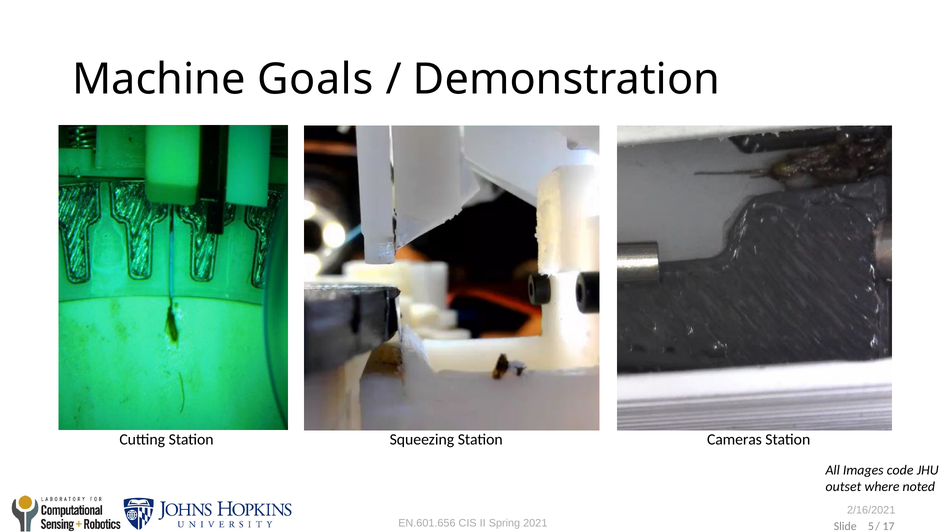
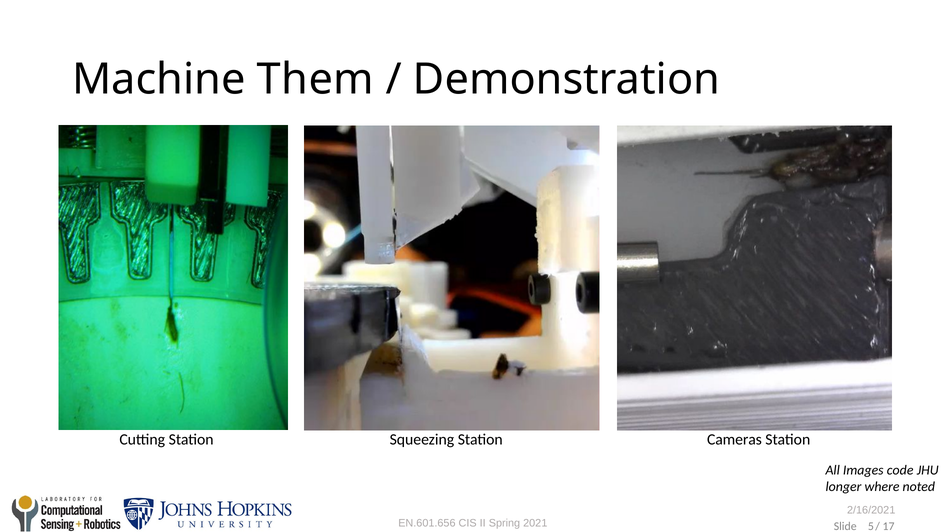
Goals: Goals -> Them
outset: outset -> longer
